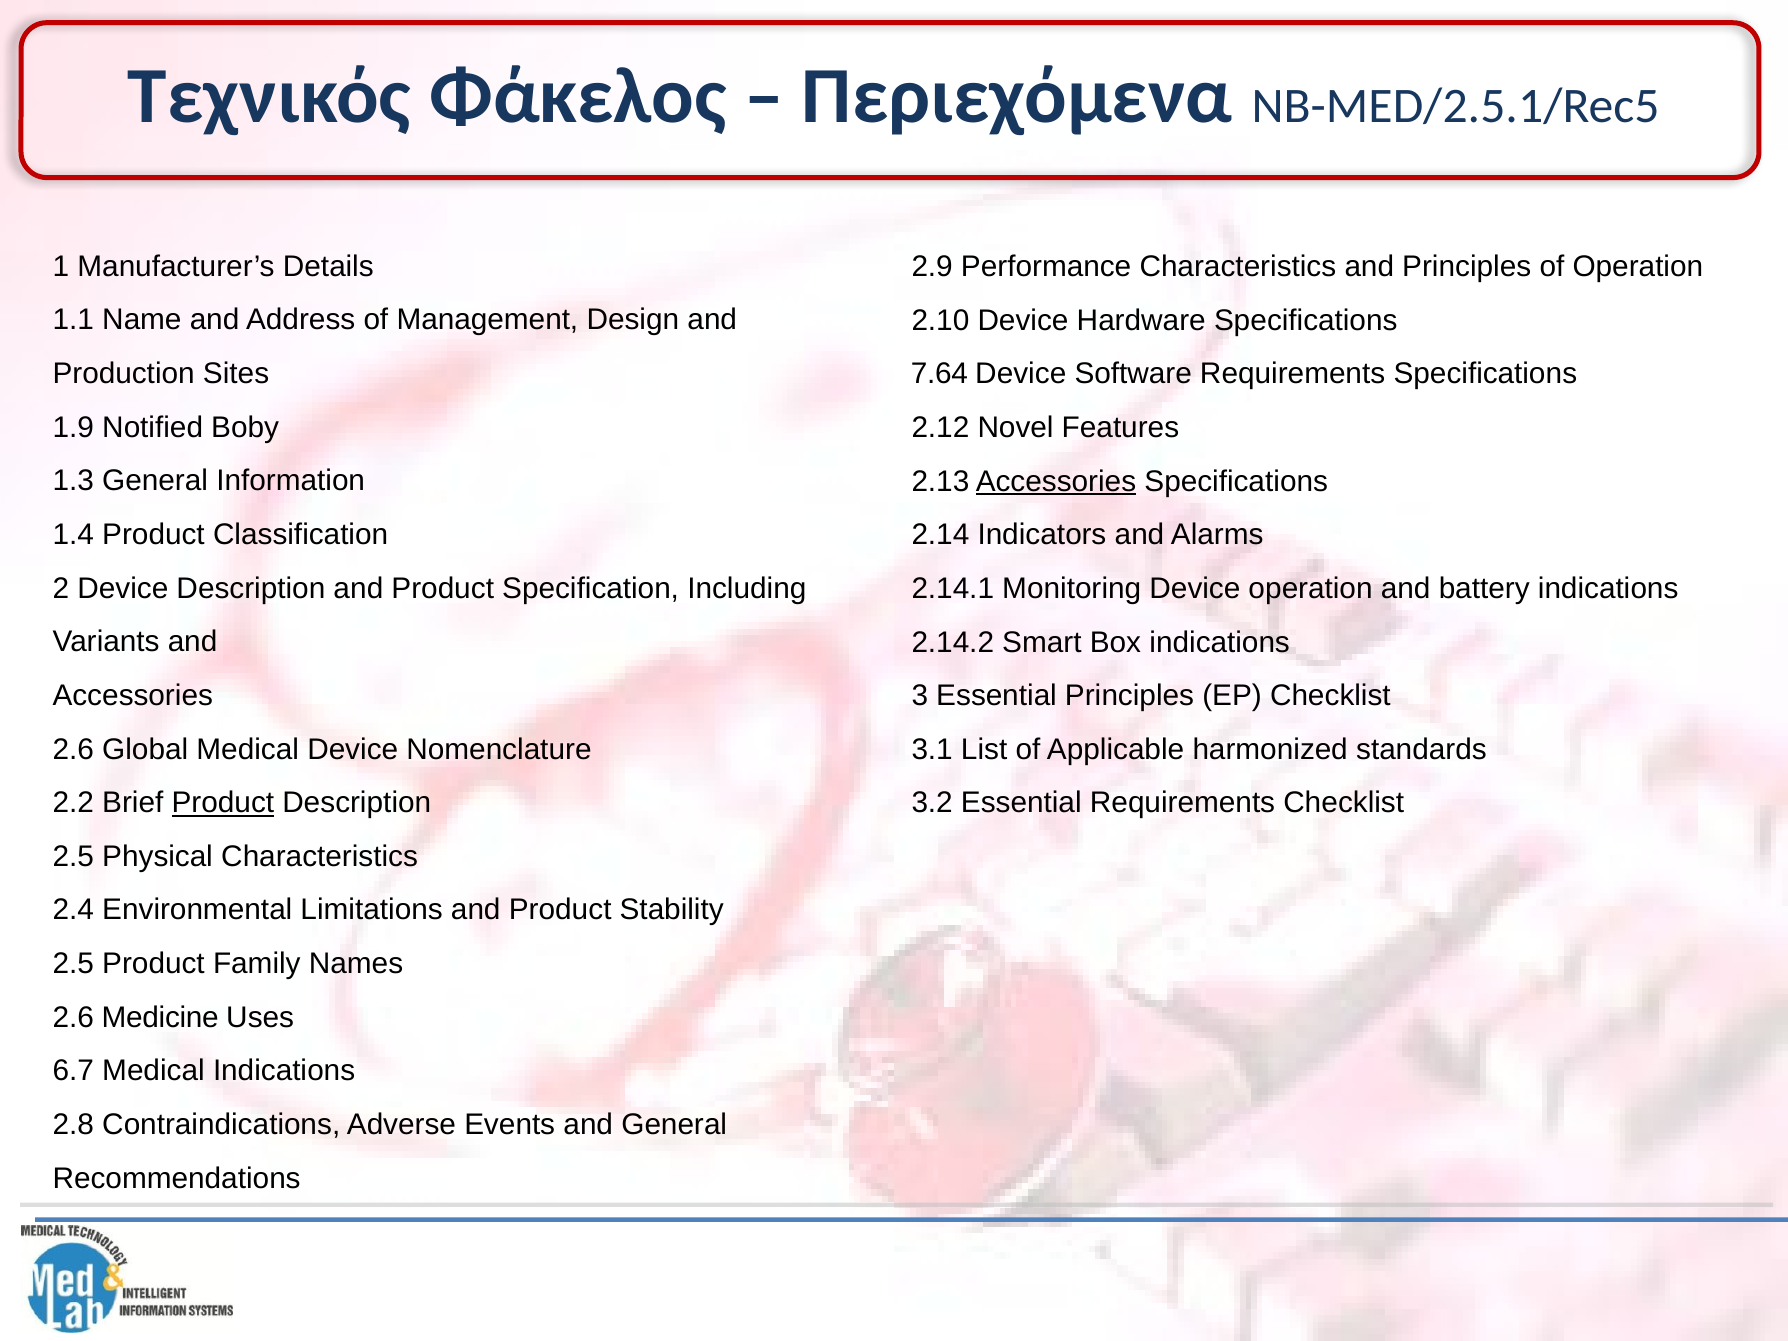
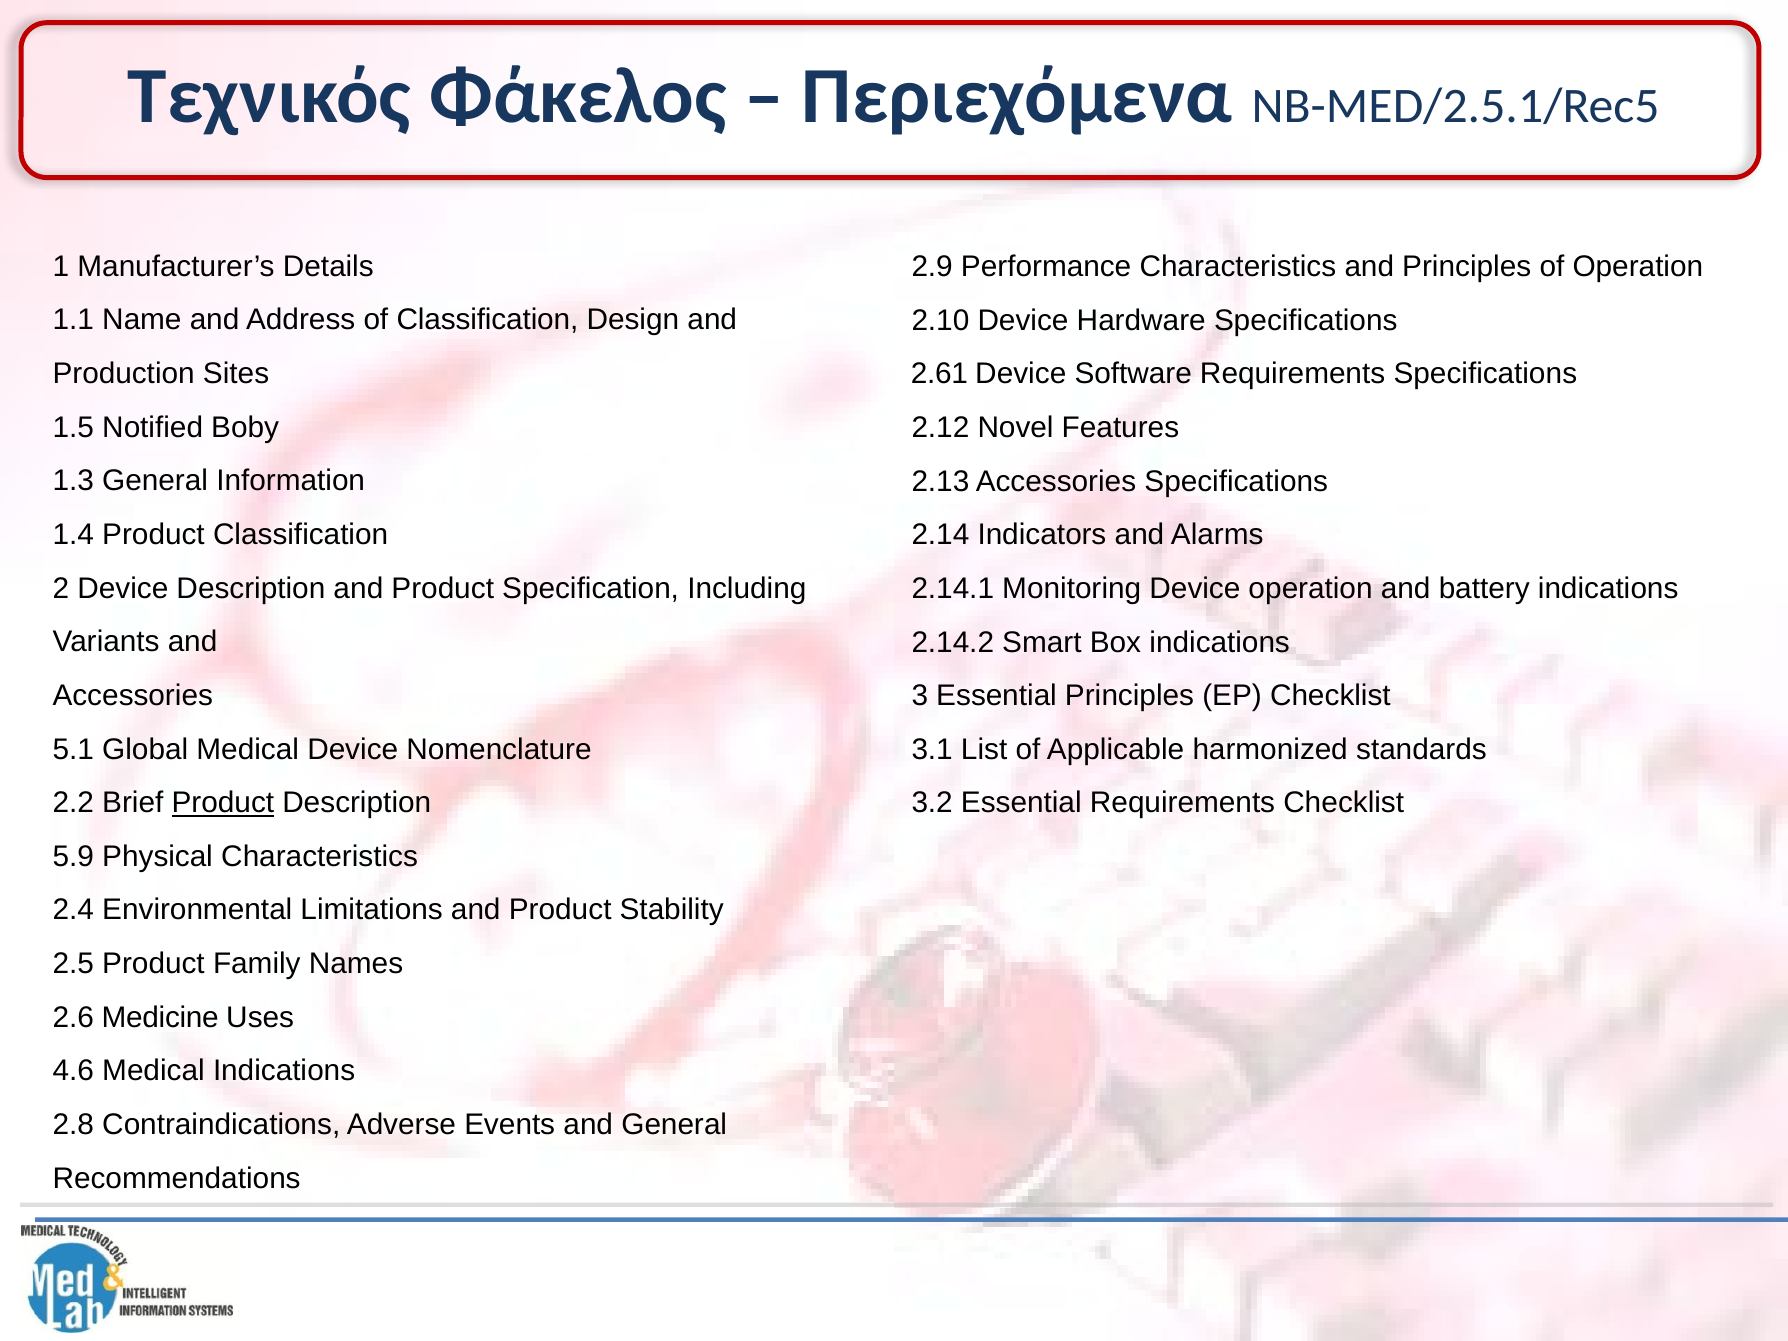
of Management: Management -> Classification
7.64: 7.64 -> 2.61
1.9: 1.9 -> 1.5
Accessories at (1056, 481) underline: present -> none
2.6 at (73, 749): 2.6 -> 5.1
2.5 at (73, 857): 2.5 -> 5.9
6.7: 6.7 -> 4.6
